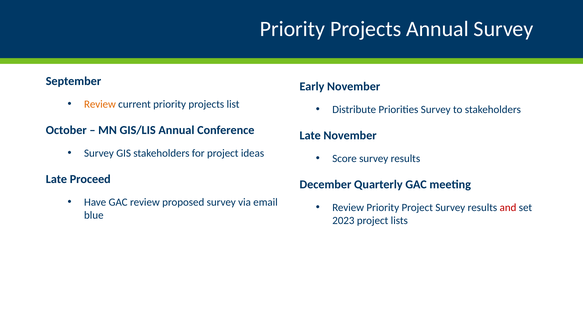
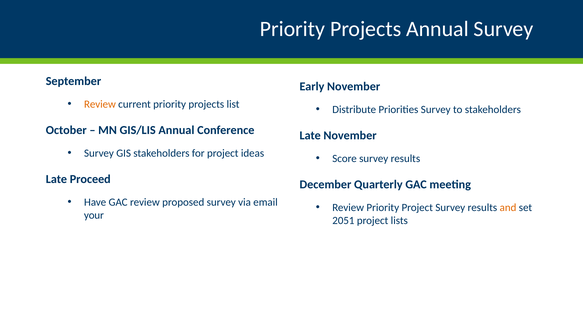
and colour: red -> orange
blue: blue -> your
2023: 2023 -> 2051
